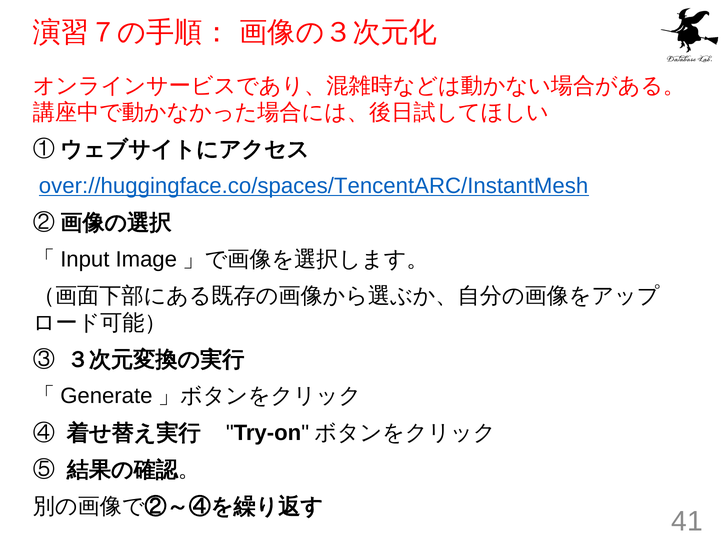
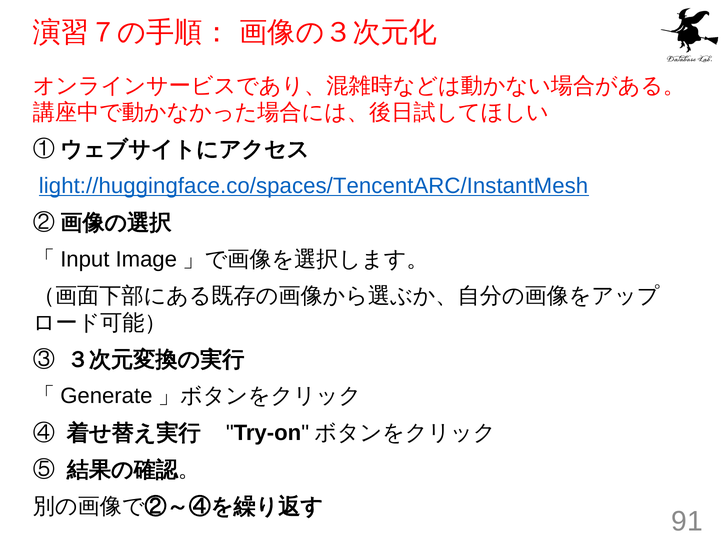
over://huggingface.co/spaces/TencentARC/InstantMesh: over://huggingface.co/spaces/TencentARC/InstantMesh -> light://huggingface.co/spaces/TencentARC/InstantMesh
41: 41 -> 91
